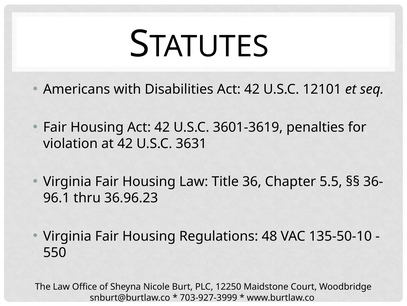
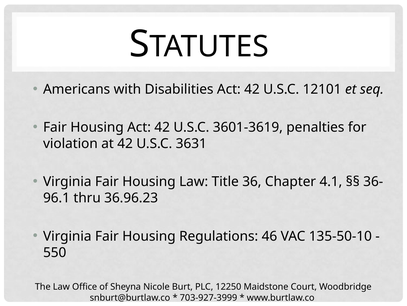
5.5: 5.5 -> 4.1
48: 48 -> 46
